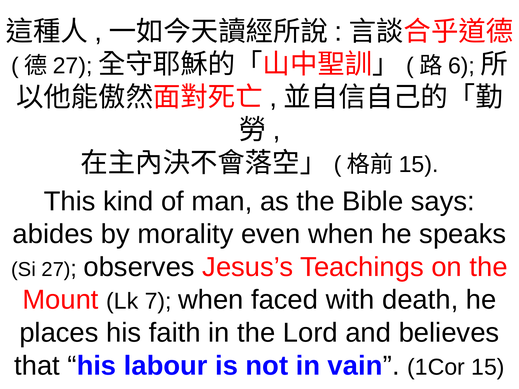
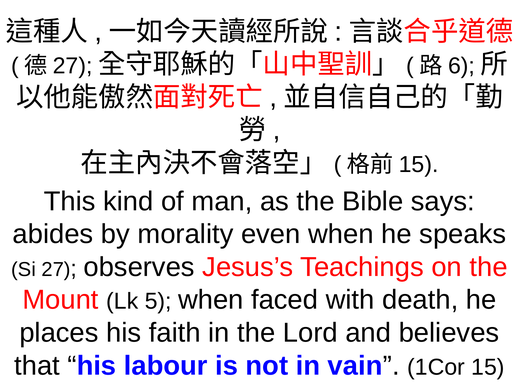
7: 7 -> 5
